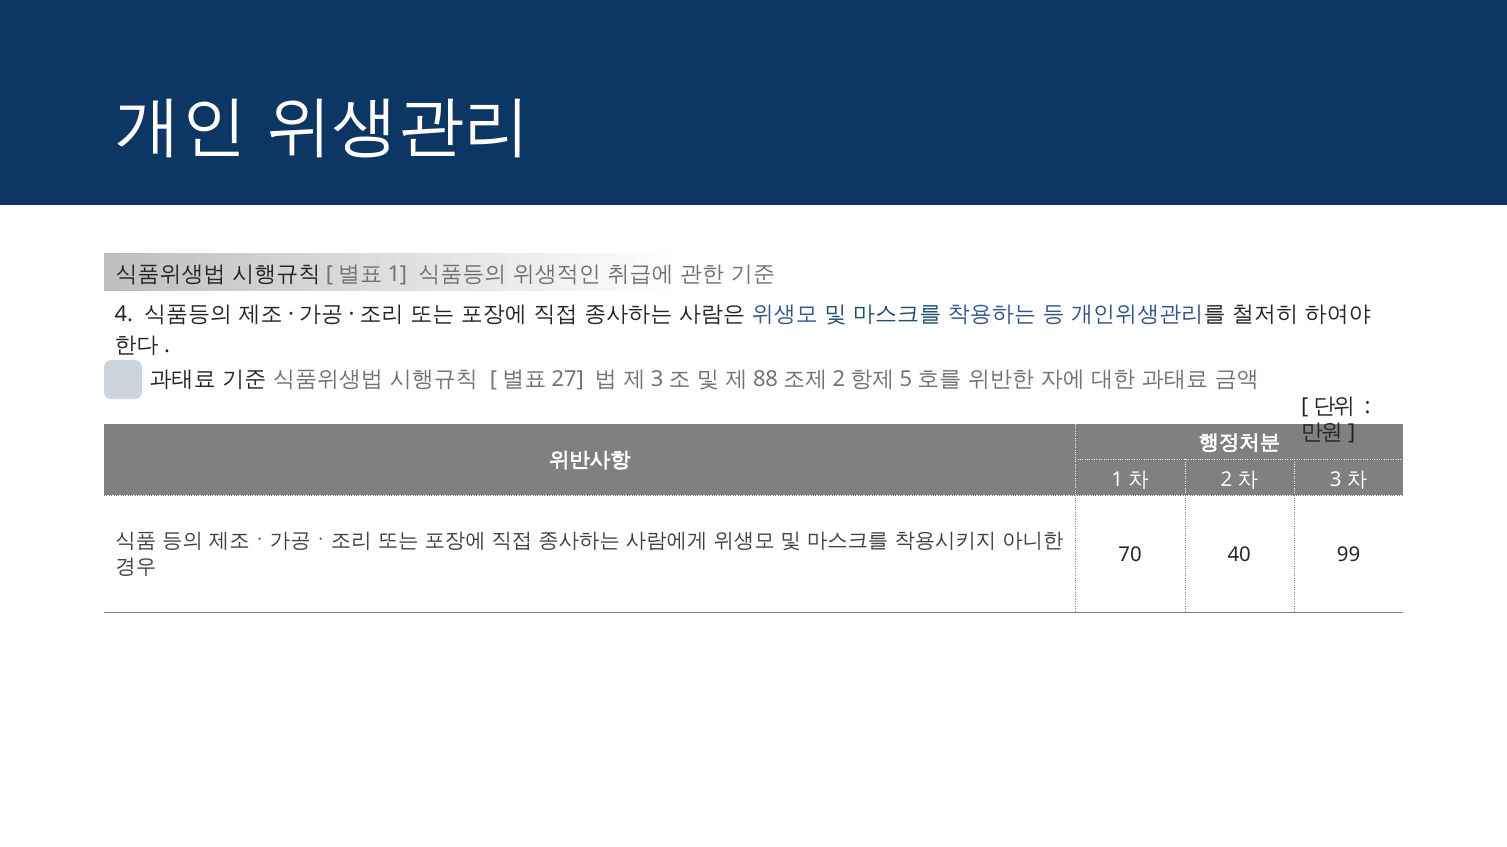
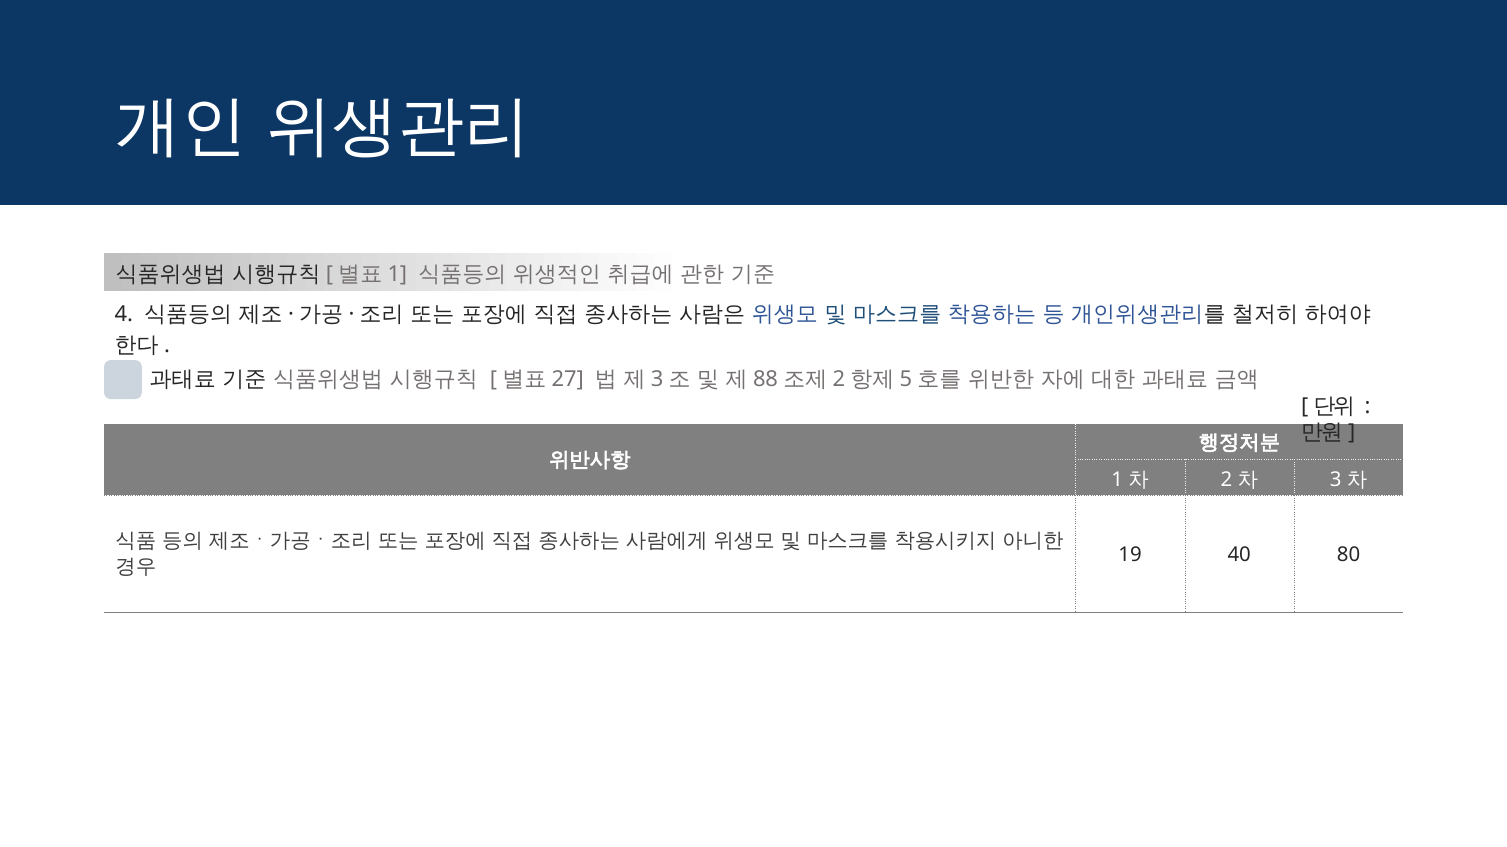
70: 70 -> 19
99: 99 -> 80
